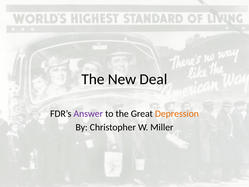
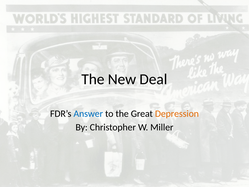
Answer colour: purple -> blue
